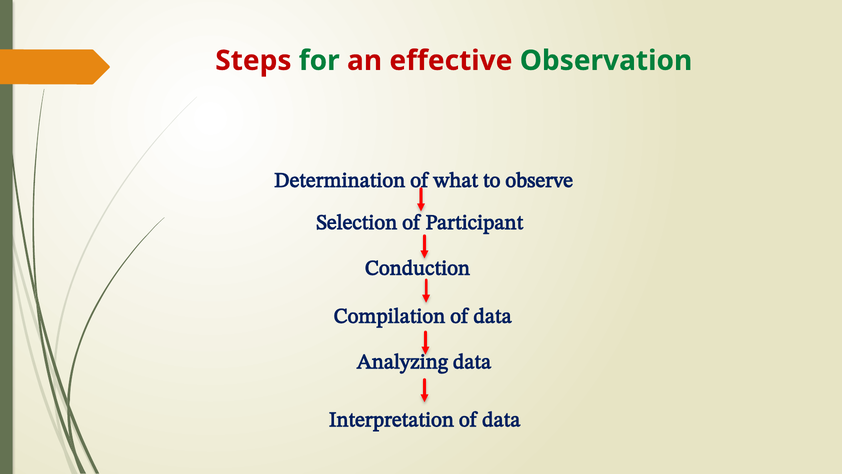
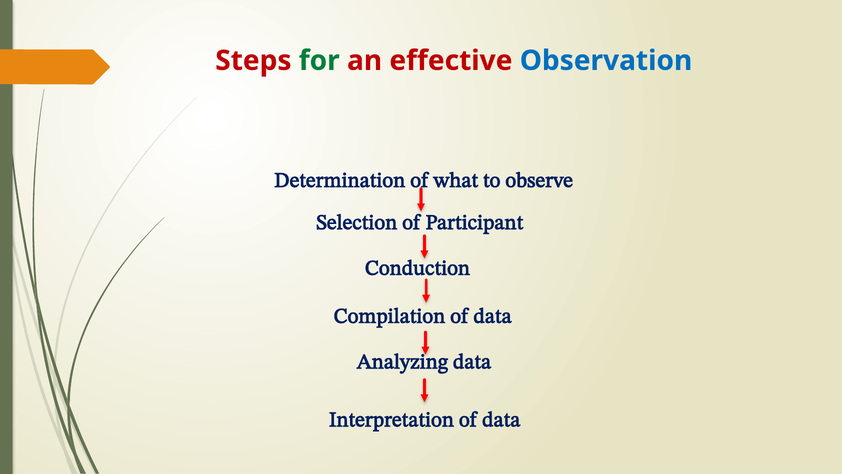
Observation colour: green -> blue
